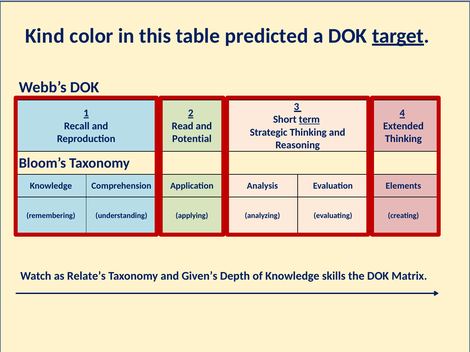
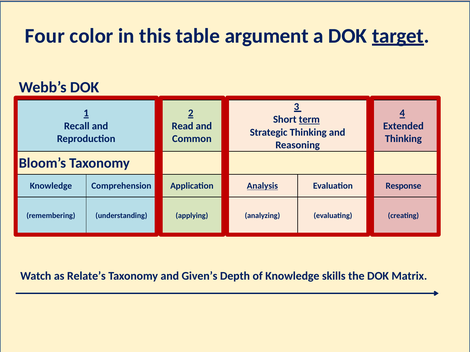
Kind: Kind -> Four
predicted: predicted -> argument
Potential: Potential -> Common
Analysis underline: none -> present
Elements: Elements -> Response
